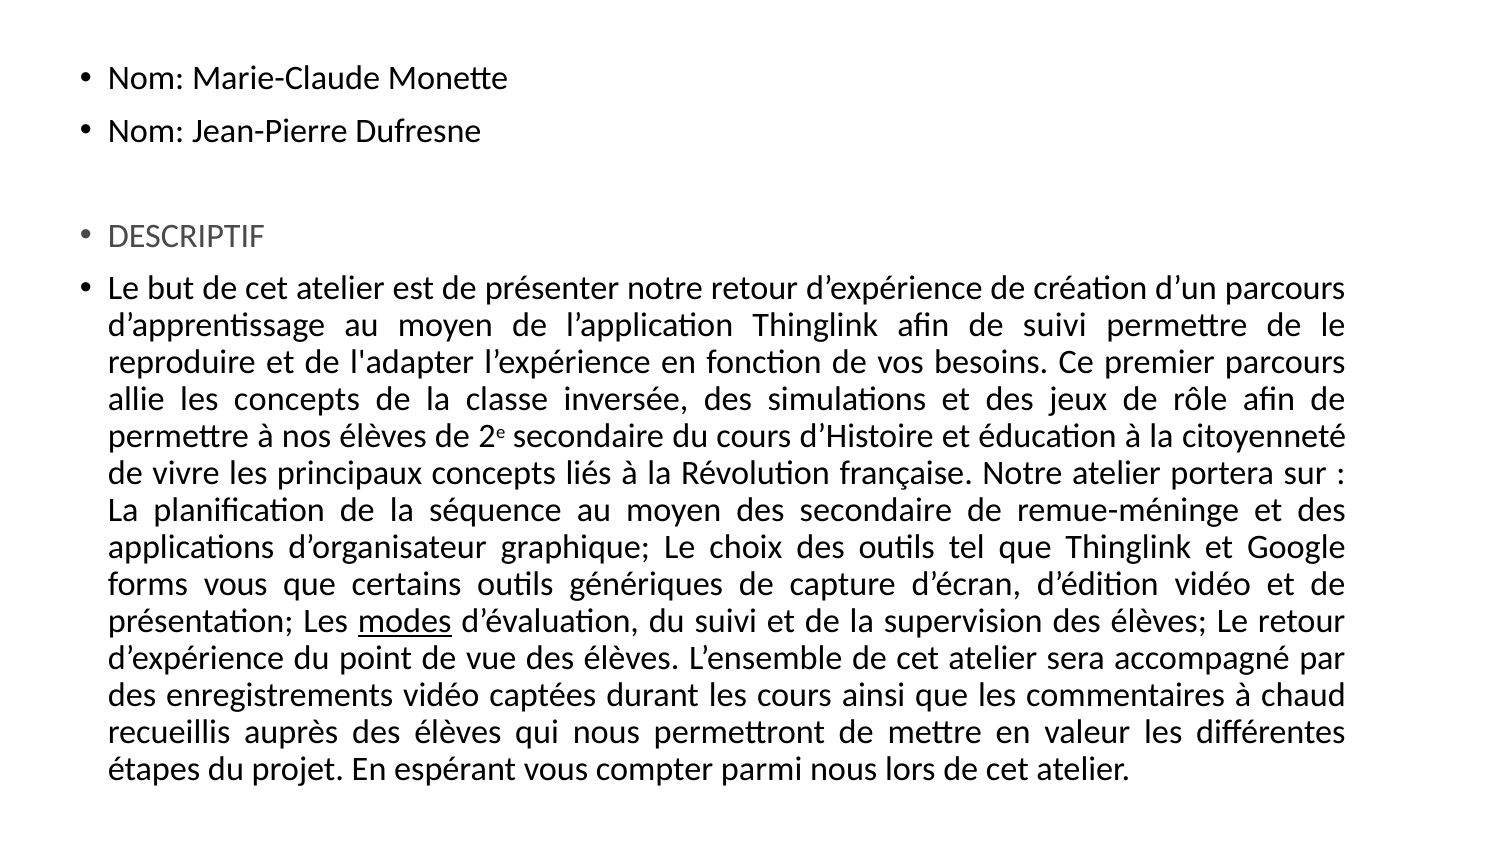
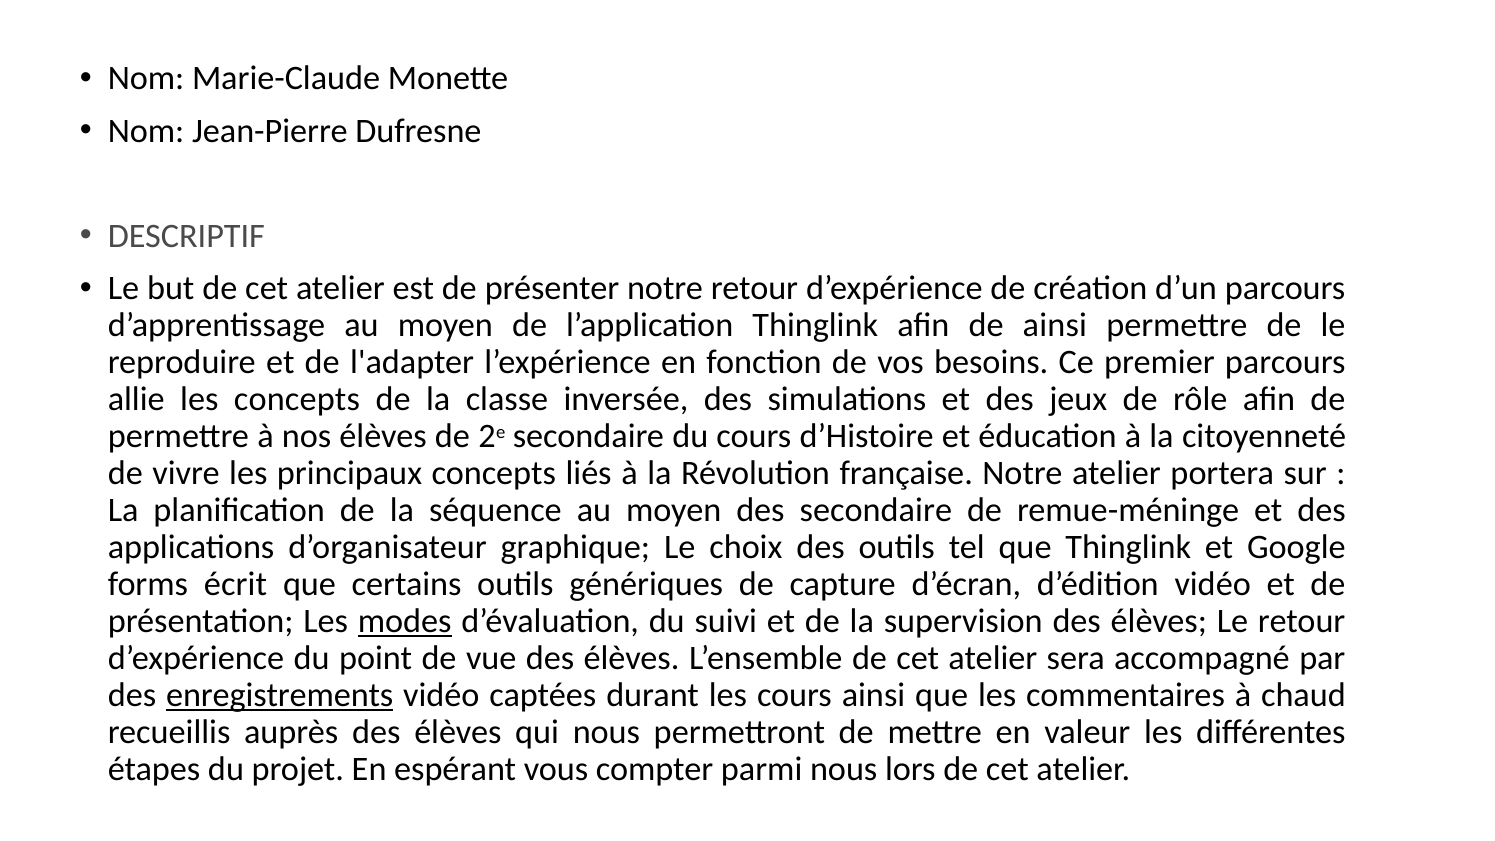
de suivi: suivi -> ainsi
forms vous: vous -> écrit
enregistrements underline: none -> present
